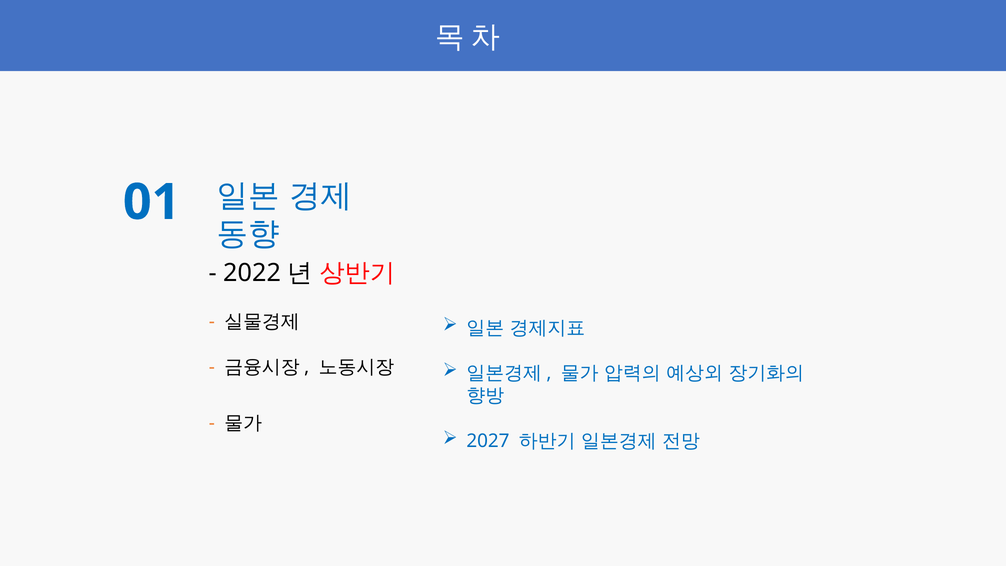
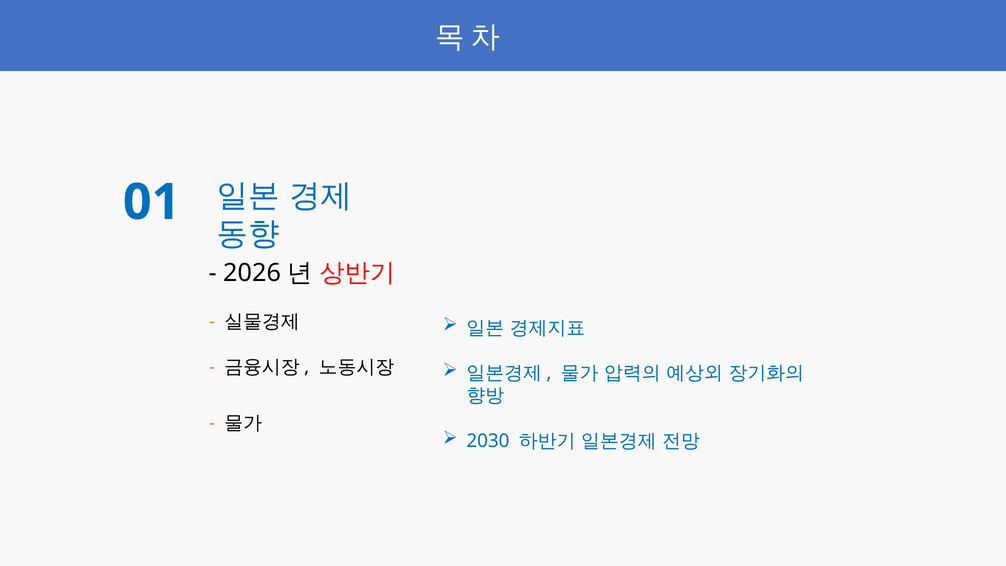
2022: 2022 -> 2026
2027: 2027 -> 2030
